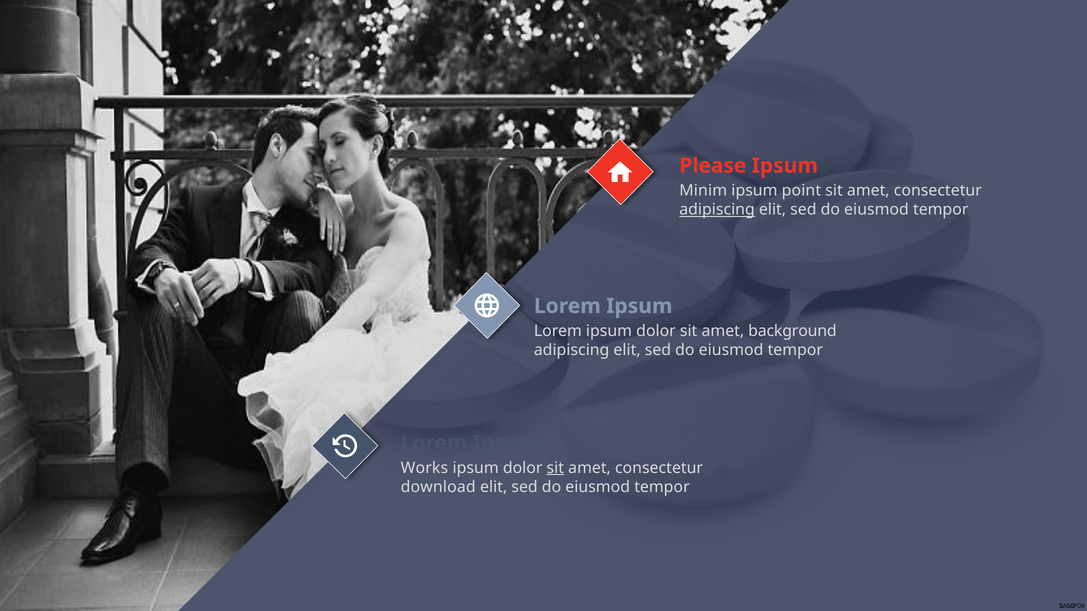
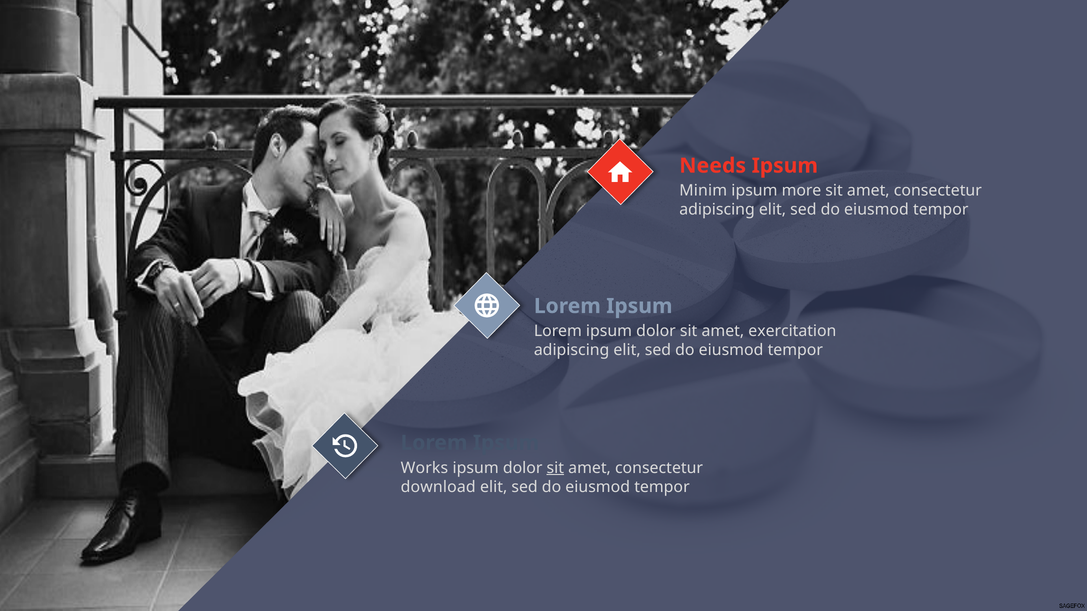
Please: Please -> Needs
point: point -> more
adipiscing at (717, 210) underline: present -> none
background: background -> exercitation
